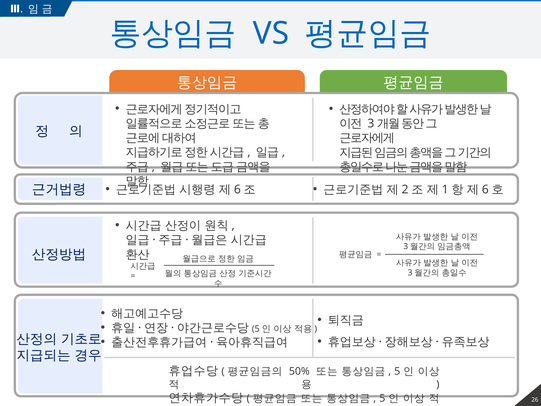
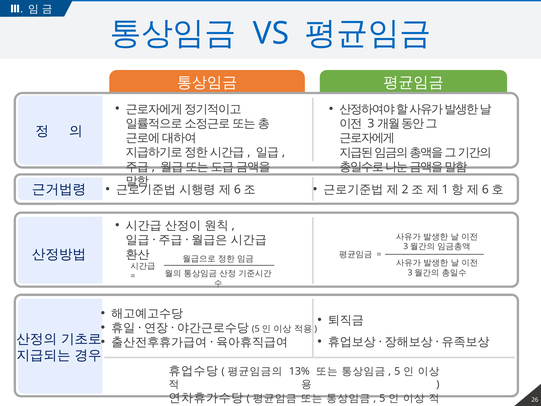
50%: 50% -> 13%
